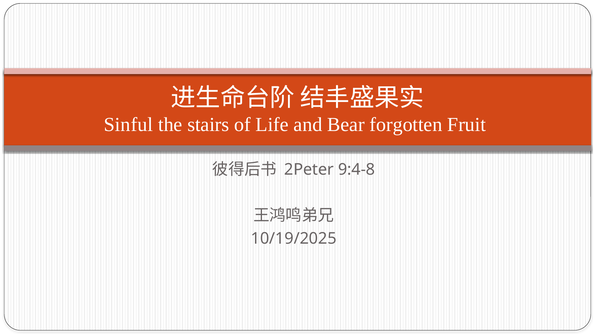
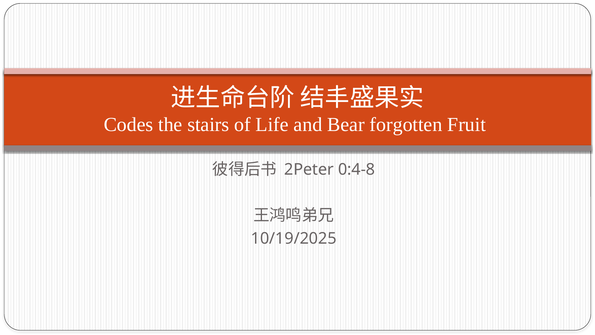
Sinful: Sinful -> Codes
9:4-8: 9:4-8 -> 0:4-8
